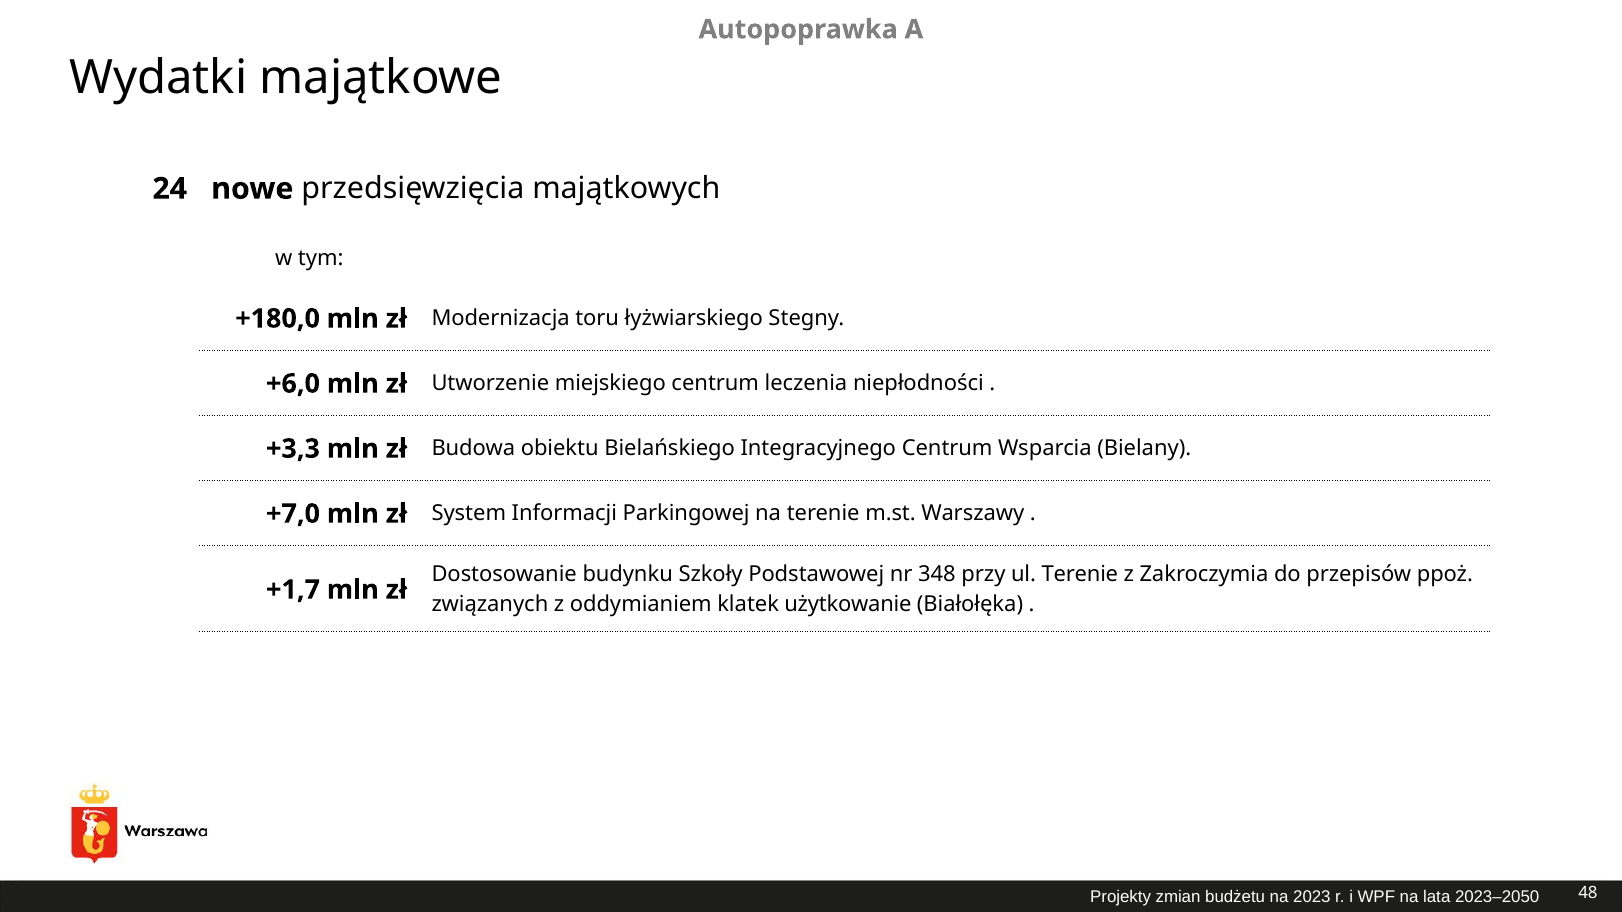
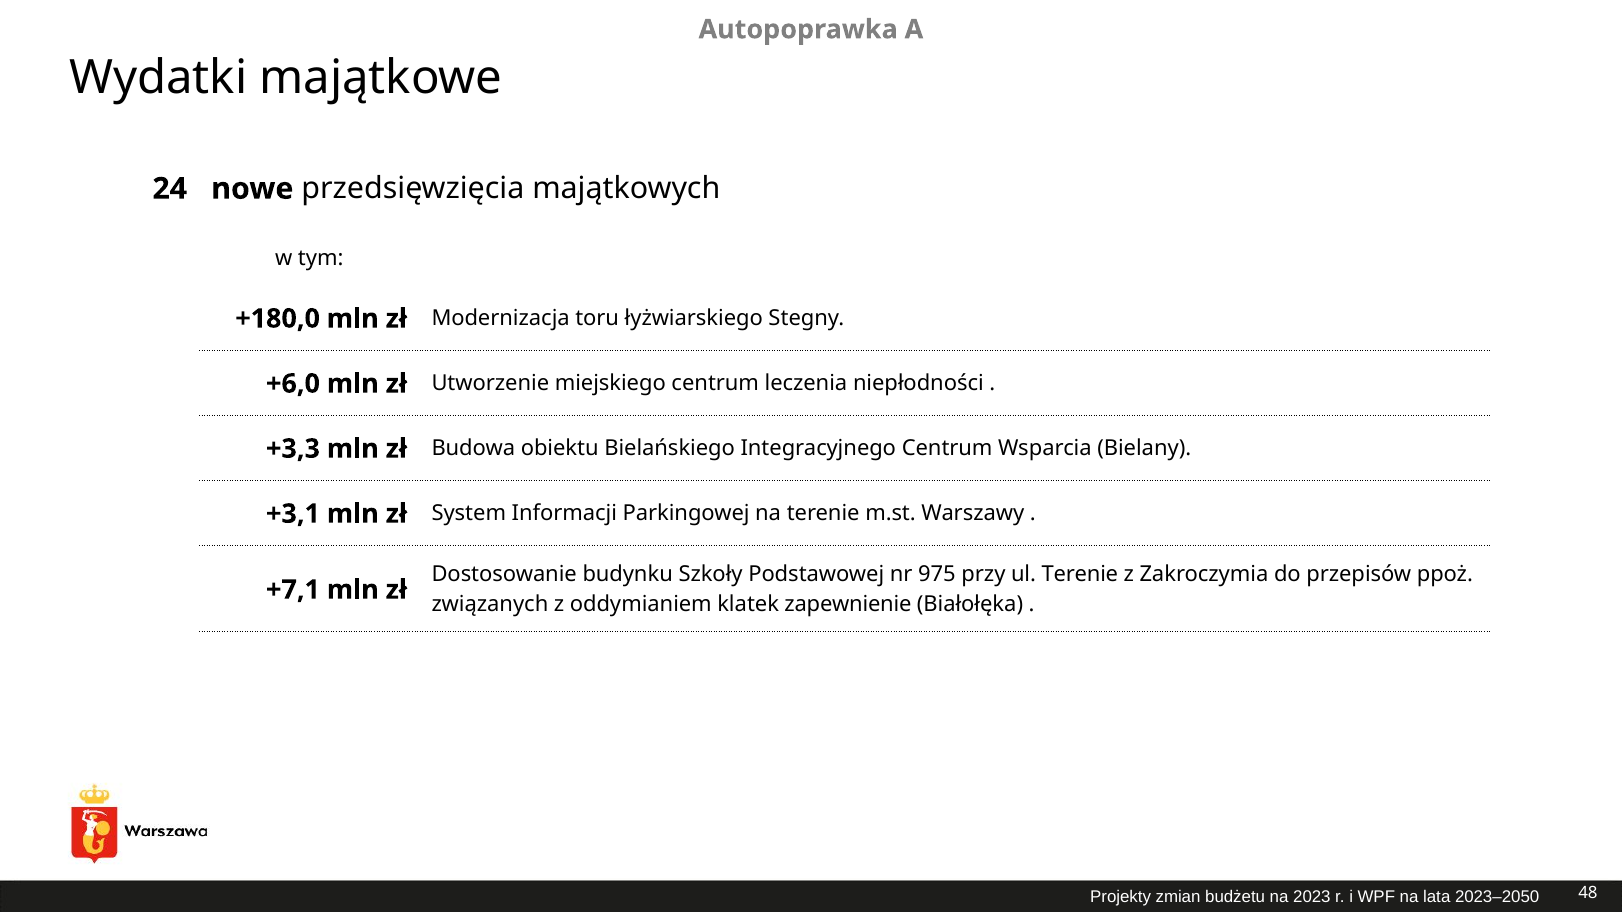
+7,0: +7,0 -> +3,1
348: 348 -> 975
+1,7: +1,7 -> +7,1
użytkowanie: użytkowanie -> zapewnienie
